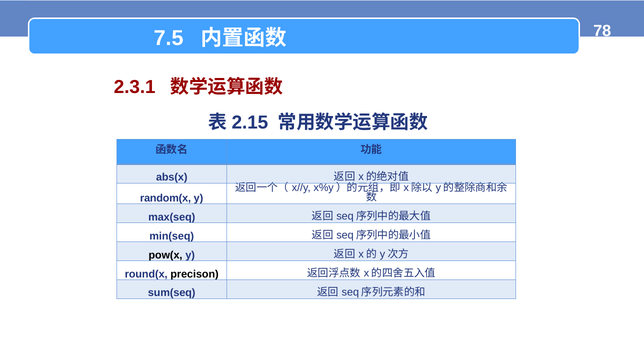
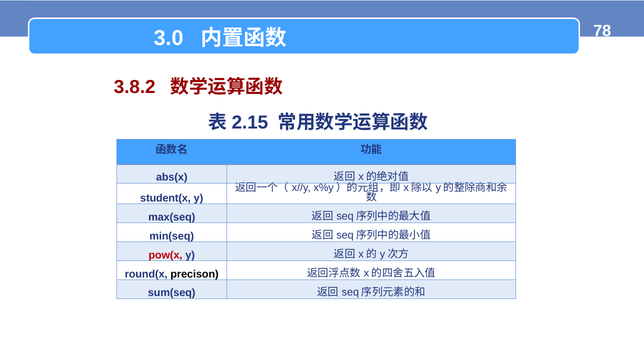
7.5: 7.5 -> 3.0
2.3.1: 2.3.1 -> 3.8.2
random(x: random(x -> student(x
pow(x colour: black -> red
